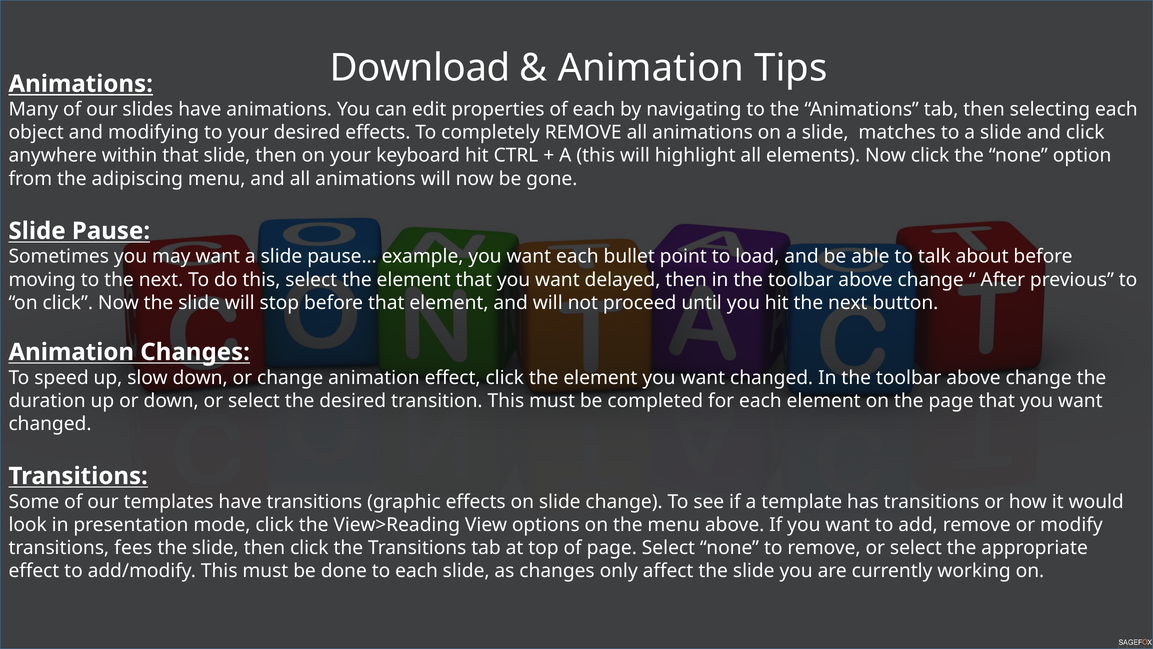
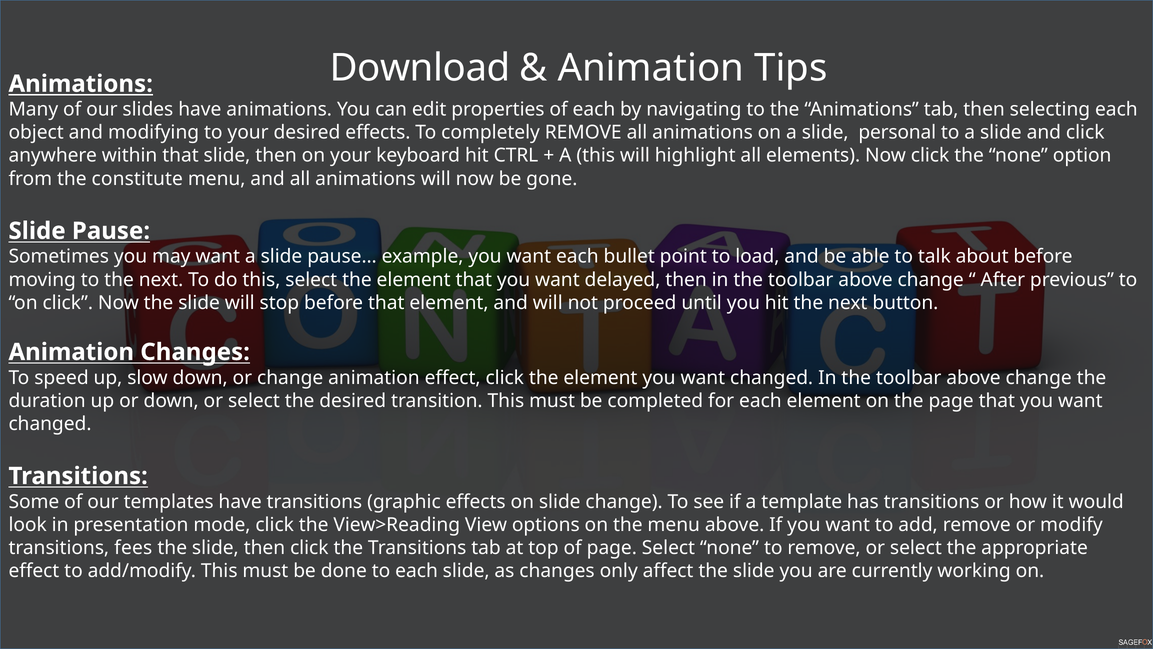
matches: matches -> personal
adipiscing: adipiscing -> constitute
